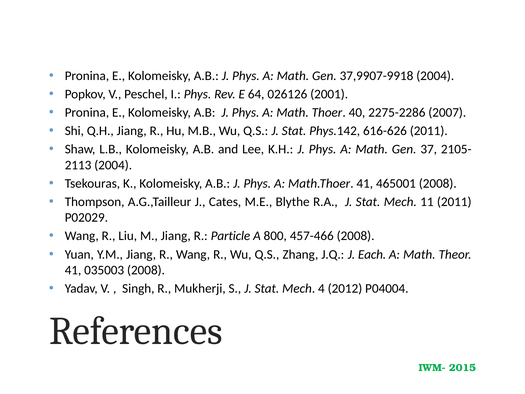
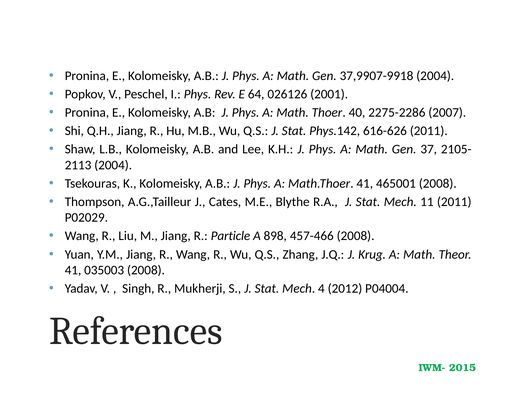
800: 800 -> 898
Each: Each -> Krug
